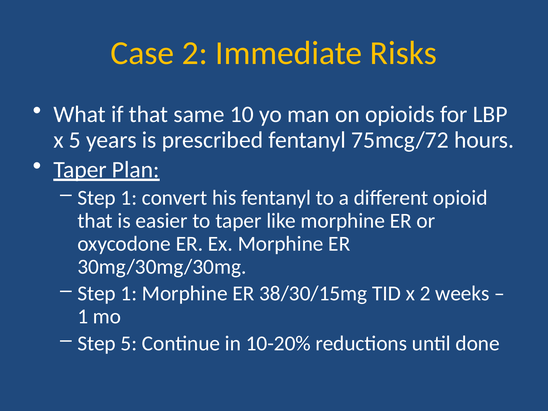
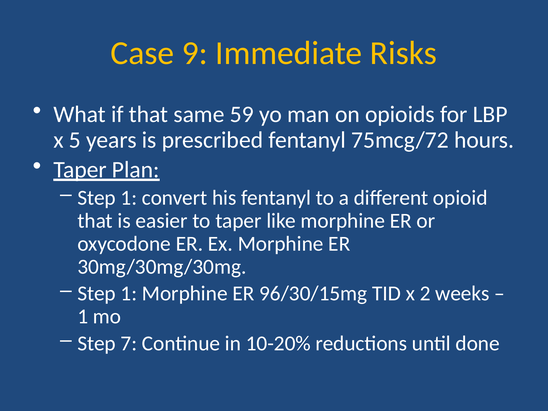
Case 2: 2 -> 9
10: 10 -> 59
38/30/15mg: 38/30/15mg -> 96/30/15mg
Step 5: 5 -> 7
